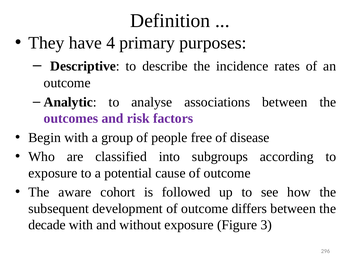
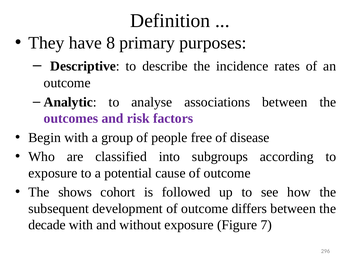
4: 4 -> 8
aware: aware -> shows
3: 3 -> 7
